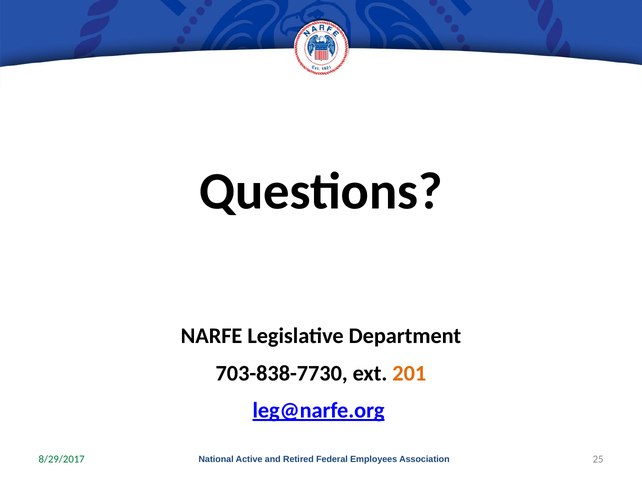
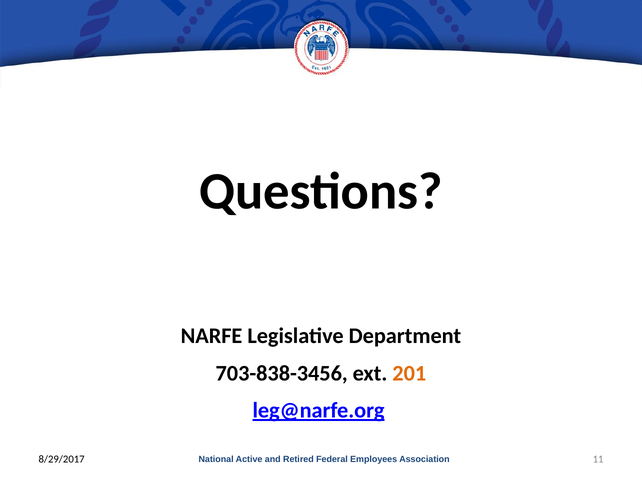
703-838-7730: 703-838-7730 -> 703-838-3456
8/29/2017 colour: green -> black
25: 25 -> 11
